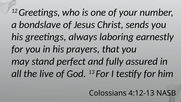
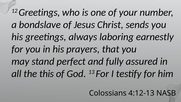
live: live -> this
